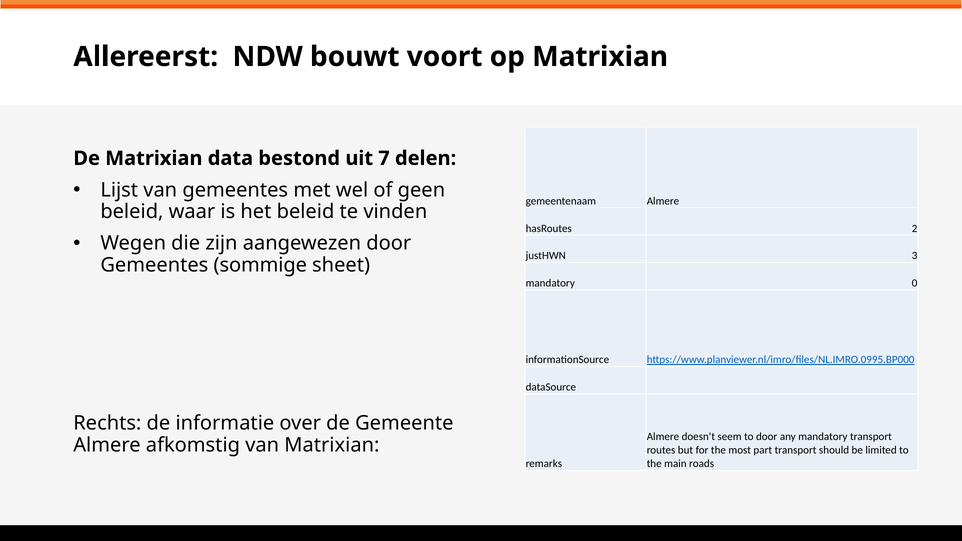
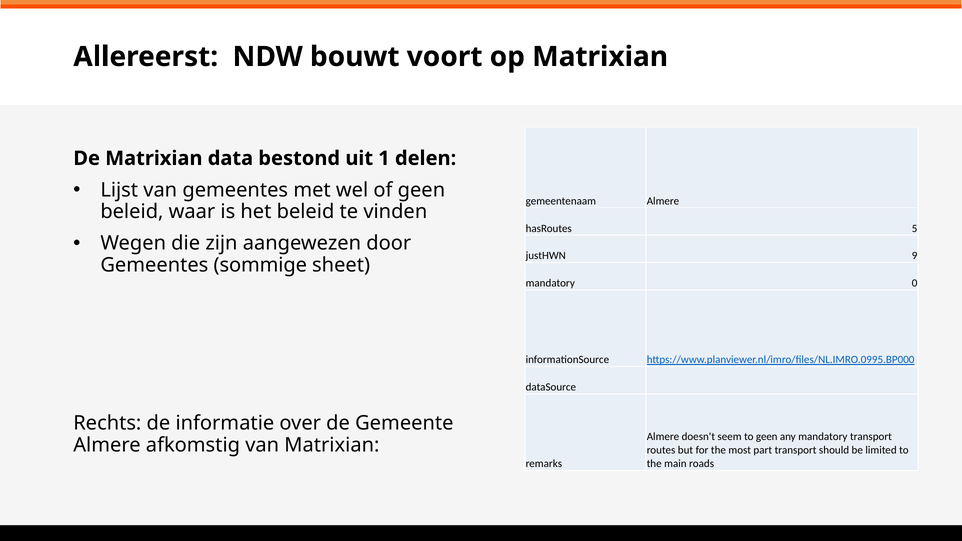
7: 7 -> 1
2: 2 -> 5
3: 3 -> 9
to door: door -> geen
